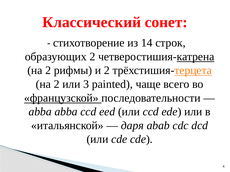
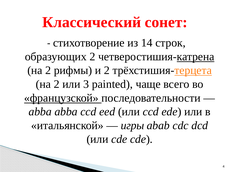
даря: даря -> игры
